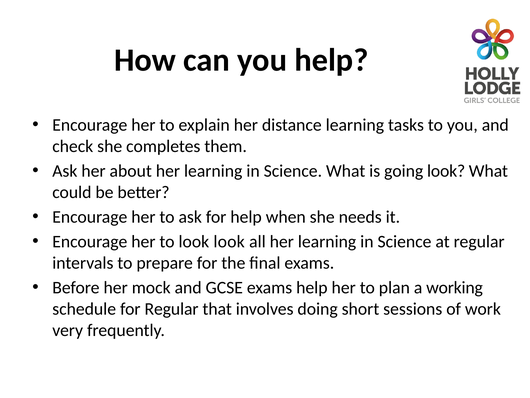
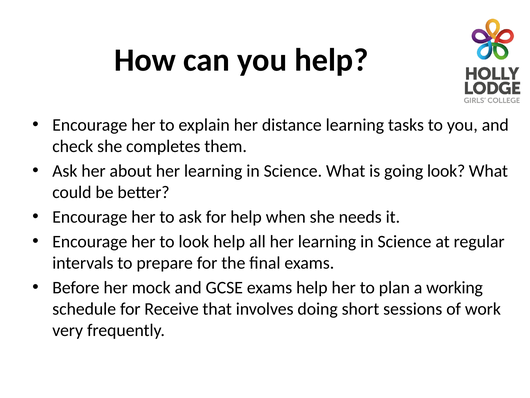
look look: look -> help
for Regular: Regular -> Receive
